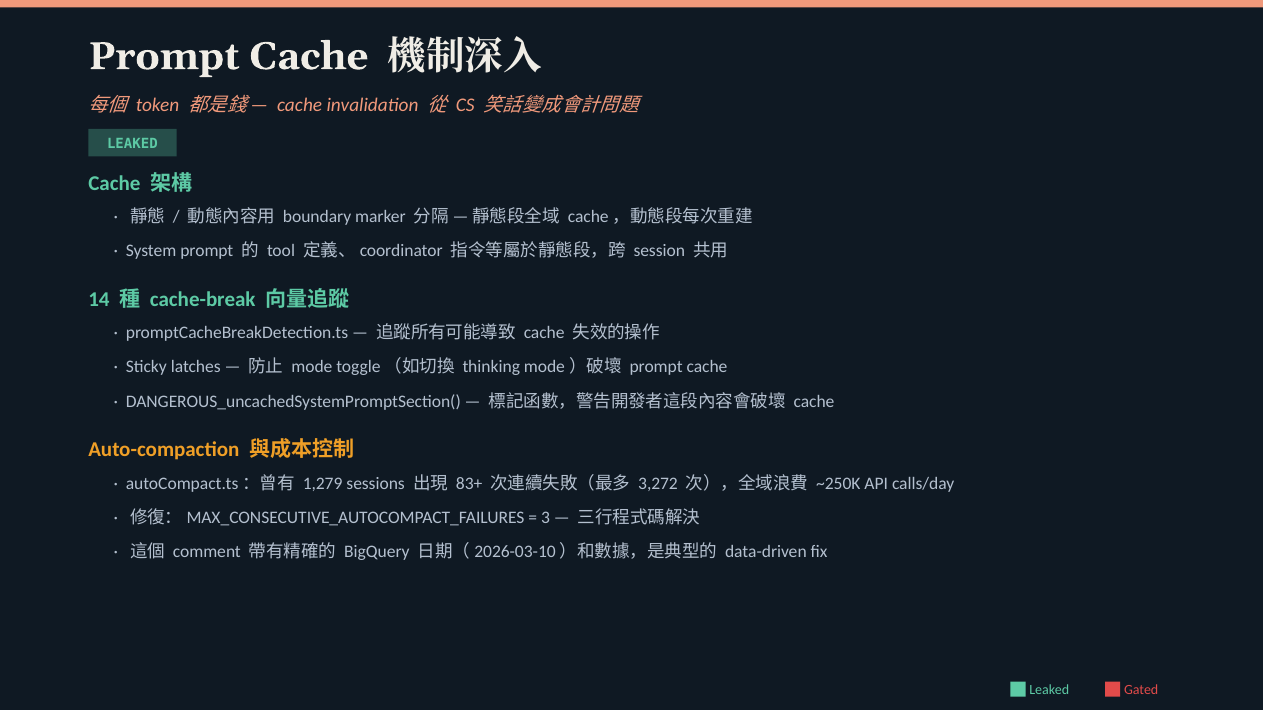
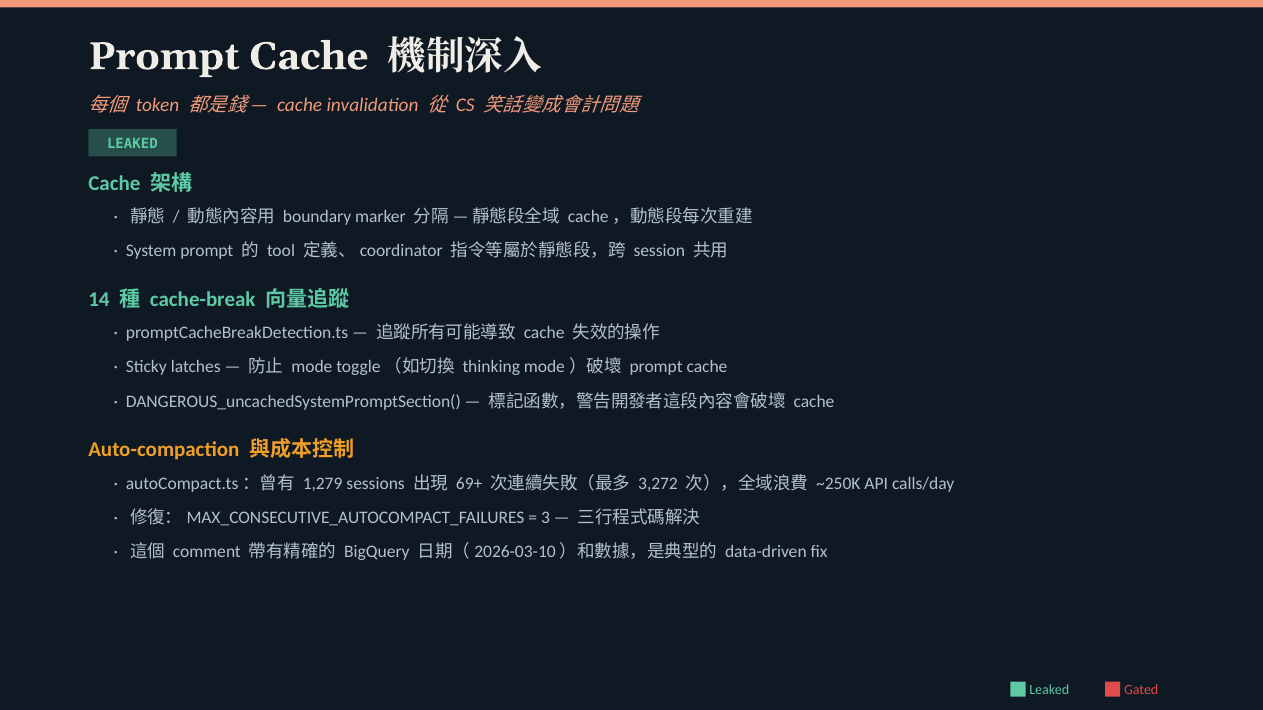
83+: 83+ -> 69+
